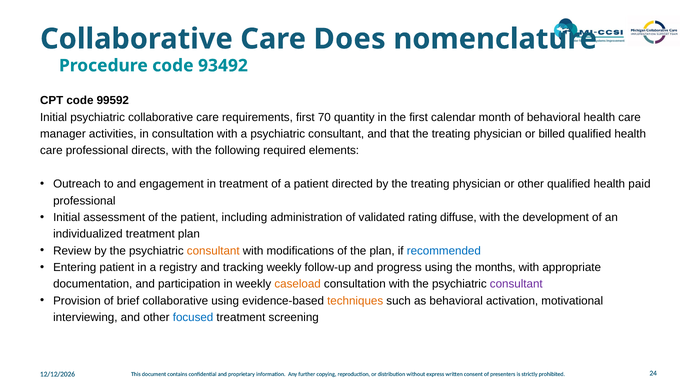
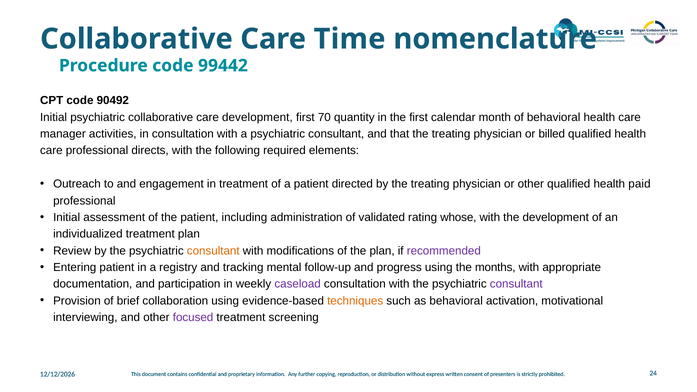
Does: Does -> Time
93492: 93492 -> 99442
99592: 99592 -> 90492
care requirements: requirements -> development
diffuse: diffuse -> whose
recommended colour: blue -> purple
tracking weekly: weekly -> mental
caseload colour: orange -> purple
brief collaborative: collaborative -> collaboration
focused colour: blue -> purple
